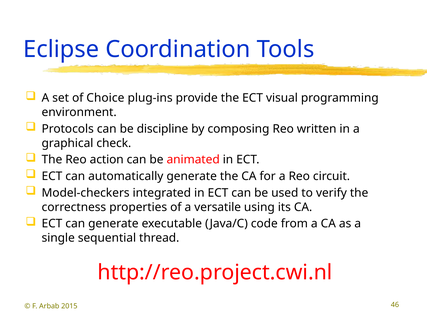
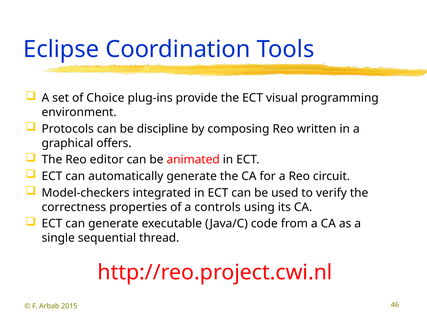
check: check -> offers
action: action -> editor
versatile: versatile -> controls
